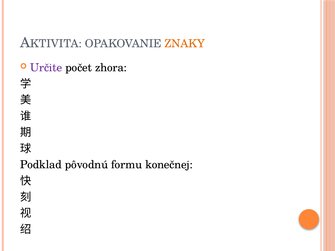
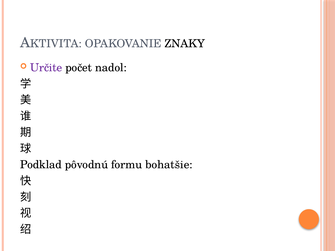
ZNAKY colour: orange -> black
zhora: zhora -> nadol
konečnej: konečnej -> bohatšie
